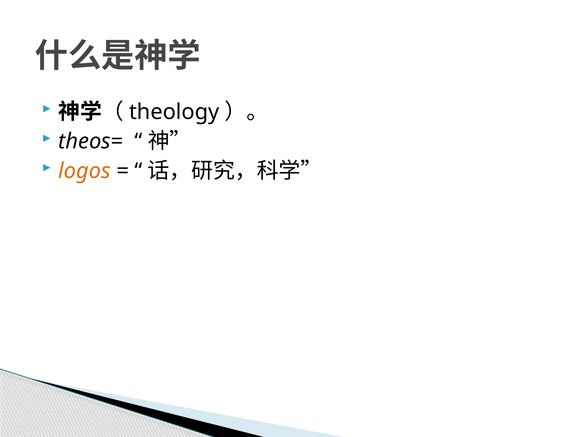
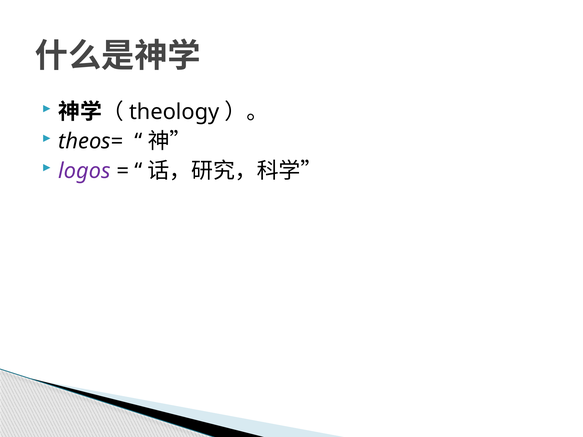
logos colour: orange -> purple
